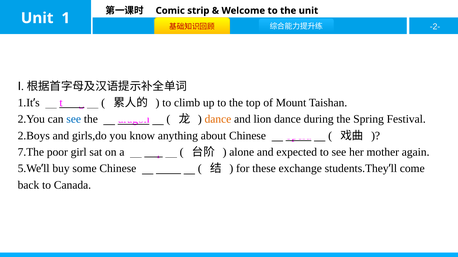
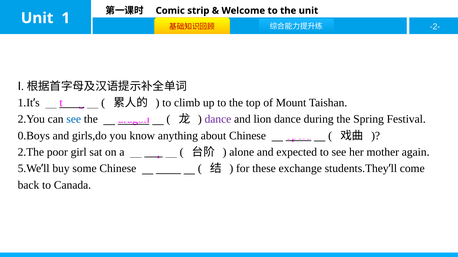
dance at (218, 119) colour: orange -> purple
2.Boys: 2.Boys -> 0.Boys
7.The: 7.The -> 2.The
